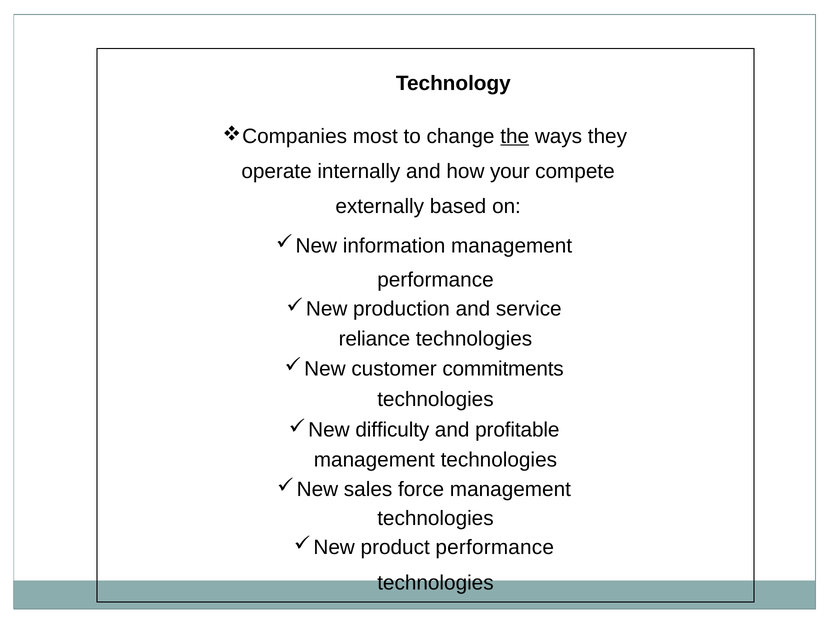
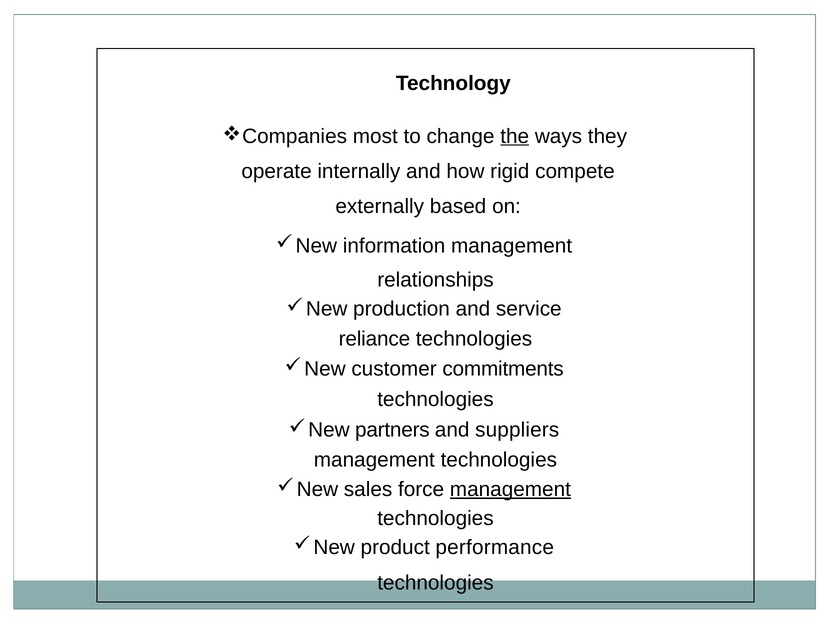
your: your -> rigid
performance at (435, 280): performance -> relationships
difficulty: difficulty -> partners
profitable: profitable -> suppliers
management at (510, 489) underline: none -> present
